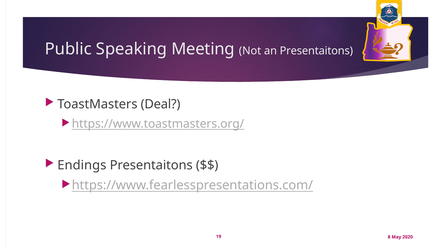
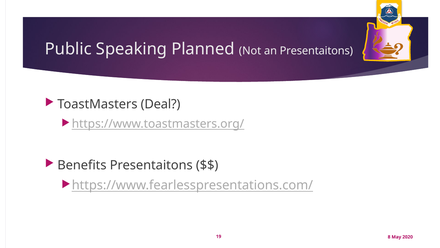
Meeting: Meeting -> Planned
Endings: Endings -> Benefits
